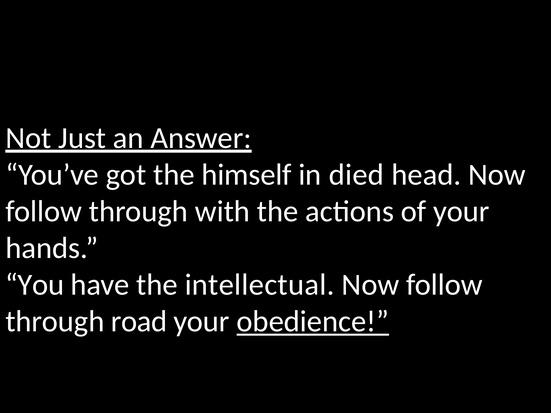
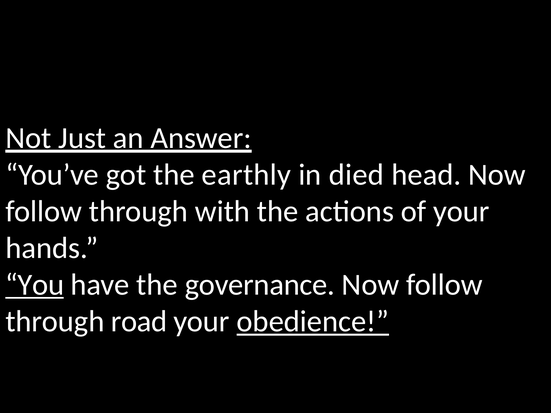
himself: himself -> earthly
You underline: none -> present
intellectual: intellectual -> governance
